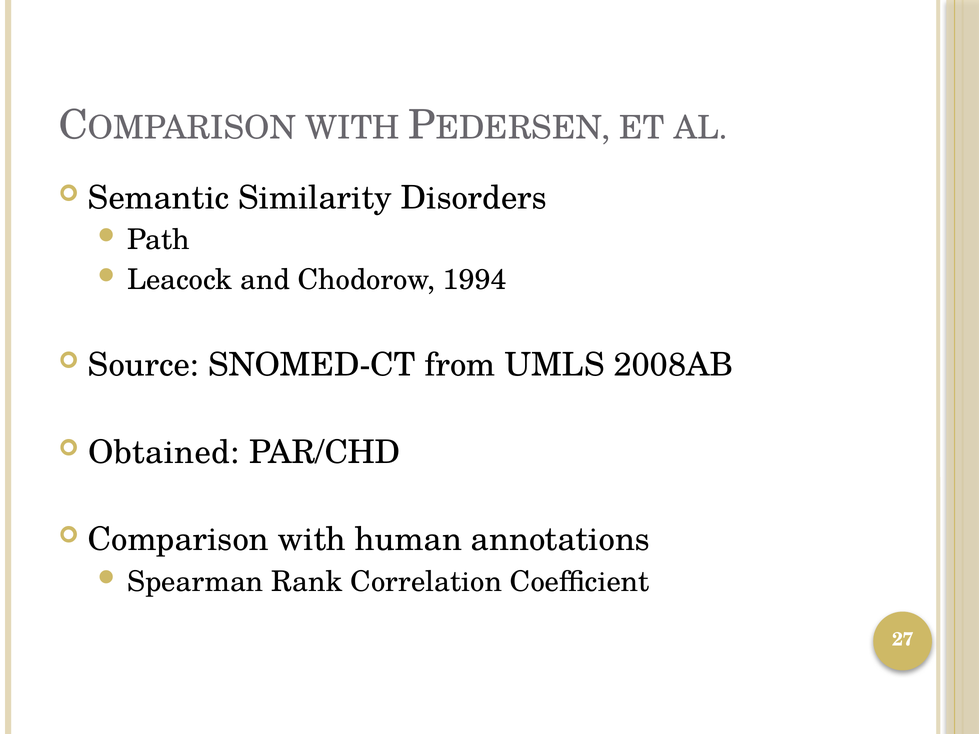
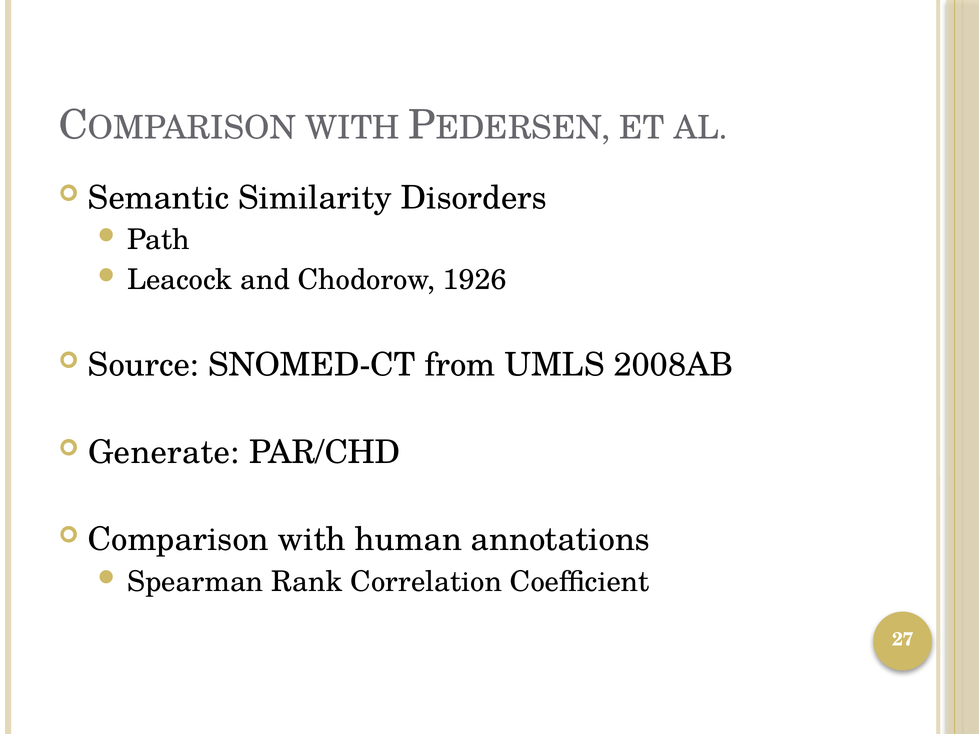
1994: 1994 -> 1926
Obtained: Obtained -> Generate
